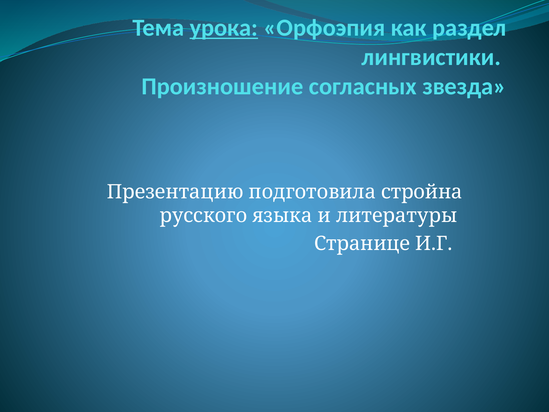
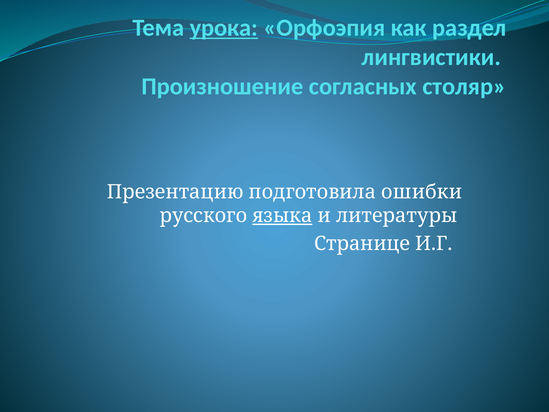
звезда: звезда -> столяр
стройна: стройна -> ошибки
языка underline: none -> present
